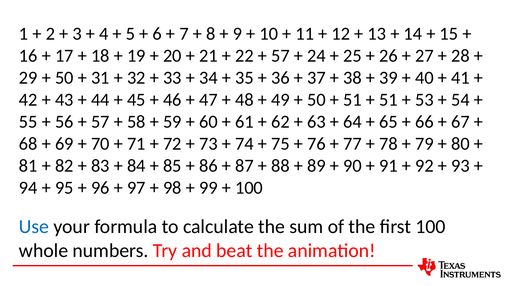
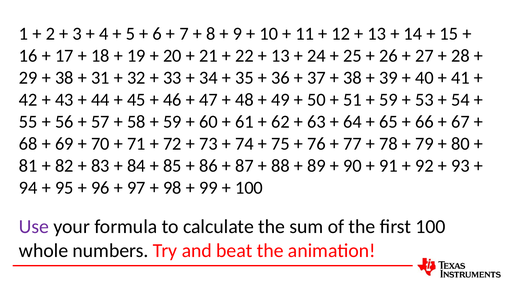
57 at (280, 56): 57 -> 13
50 at (64, 78): 50 -> 38
51 at (388, 100): 51 -> 59
Use colour: blue -> purple
